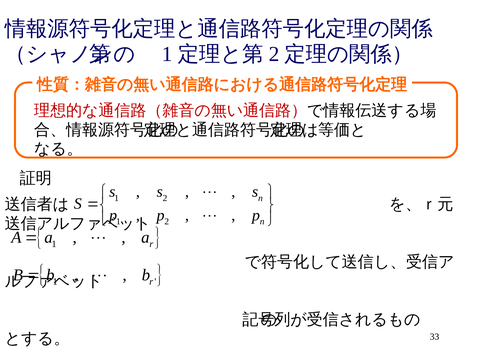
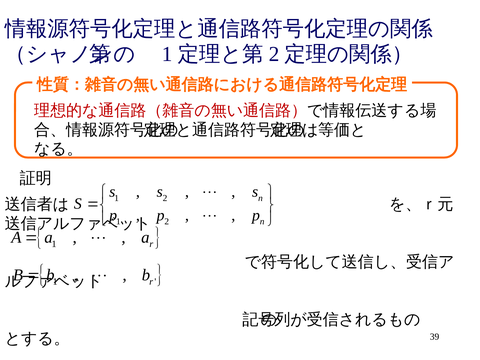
33: 33 -> 39
